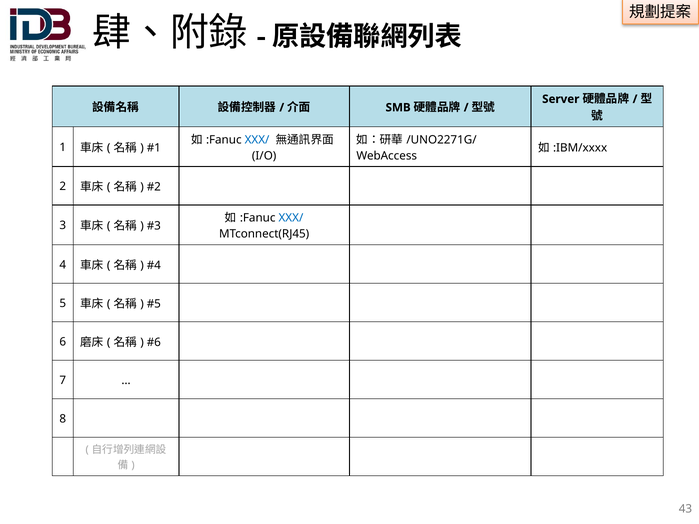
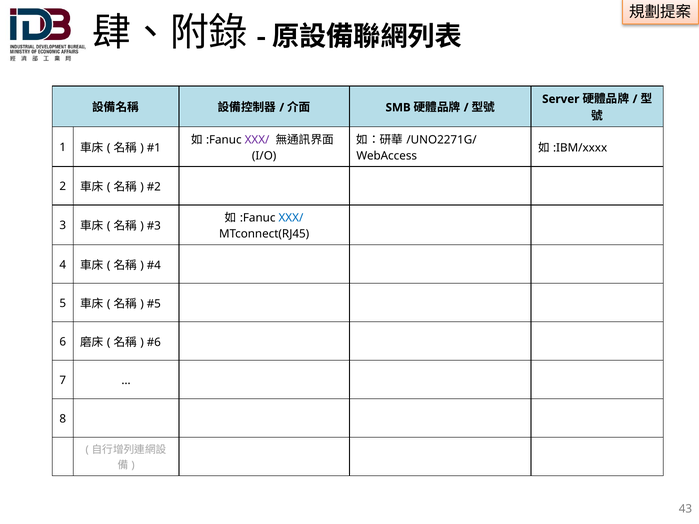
XXX/ at (257, 140) colour: blue -> purple
